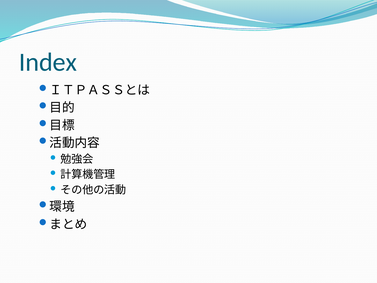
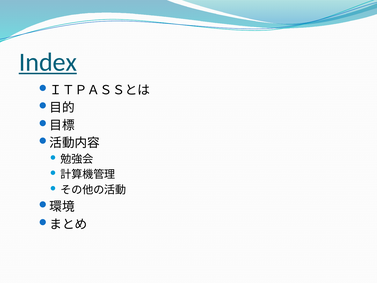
Index underline: none -> present
